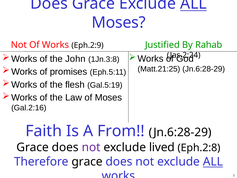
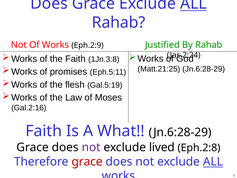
Moses at (119, 22): Moses -> Rahab
the John: John -> Faith
From: From -> What
grace at (87, 161) colour: black -> red
